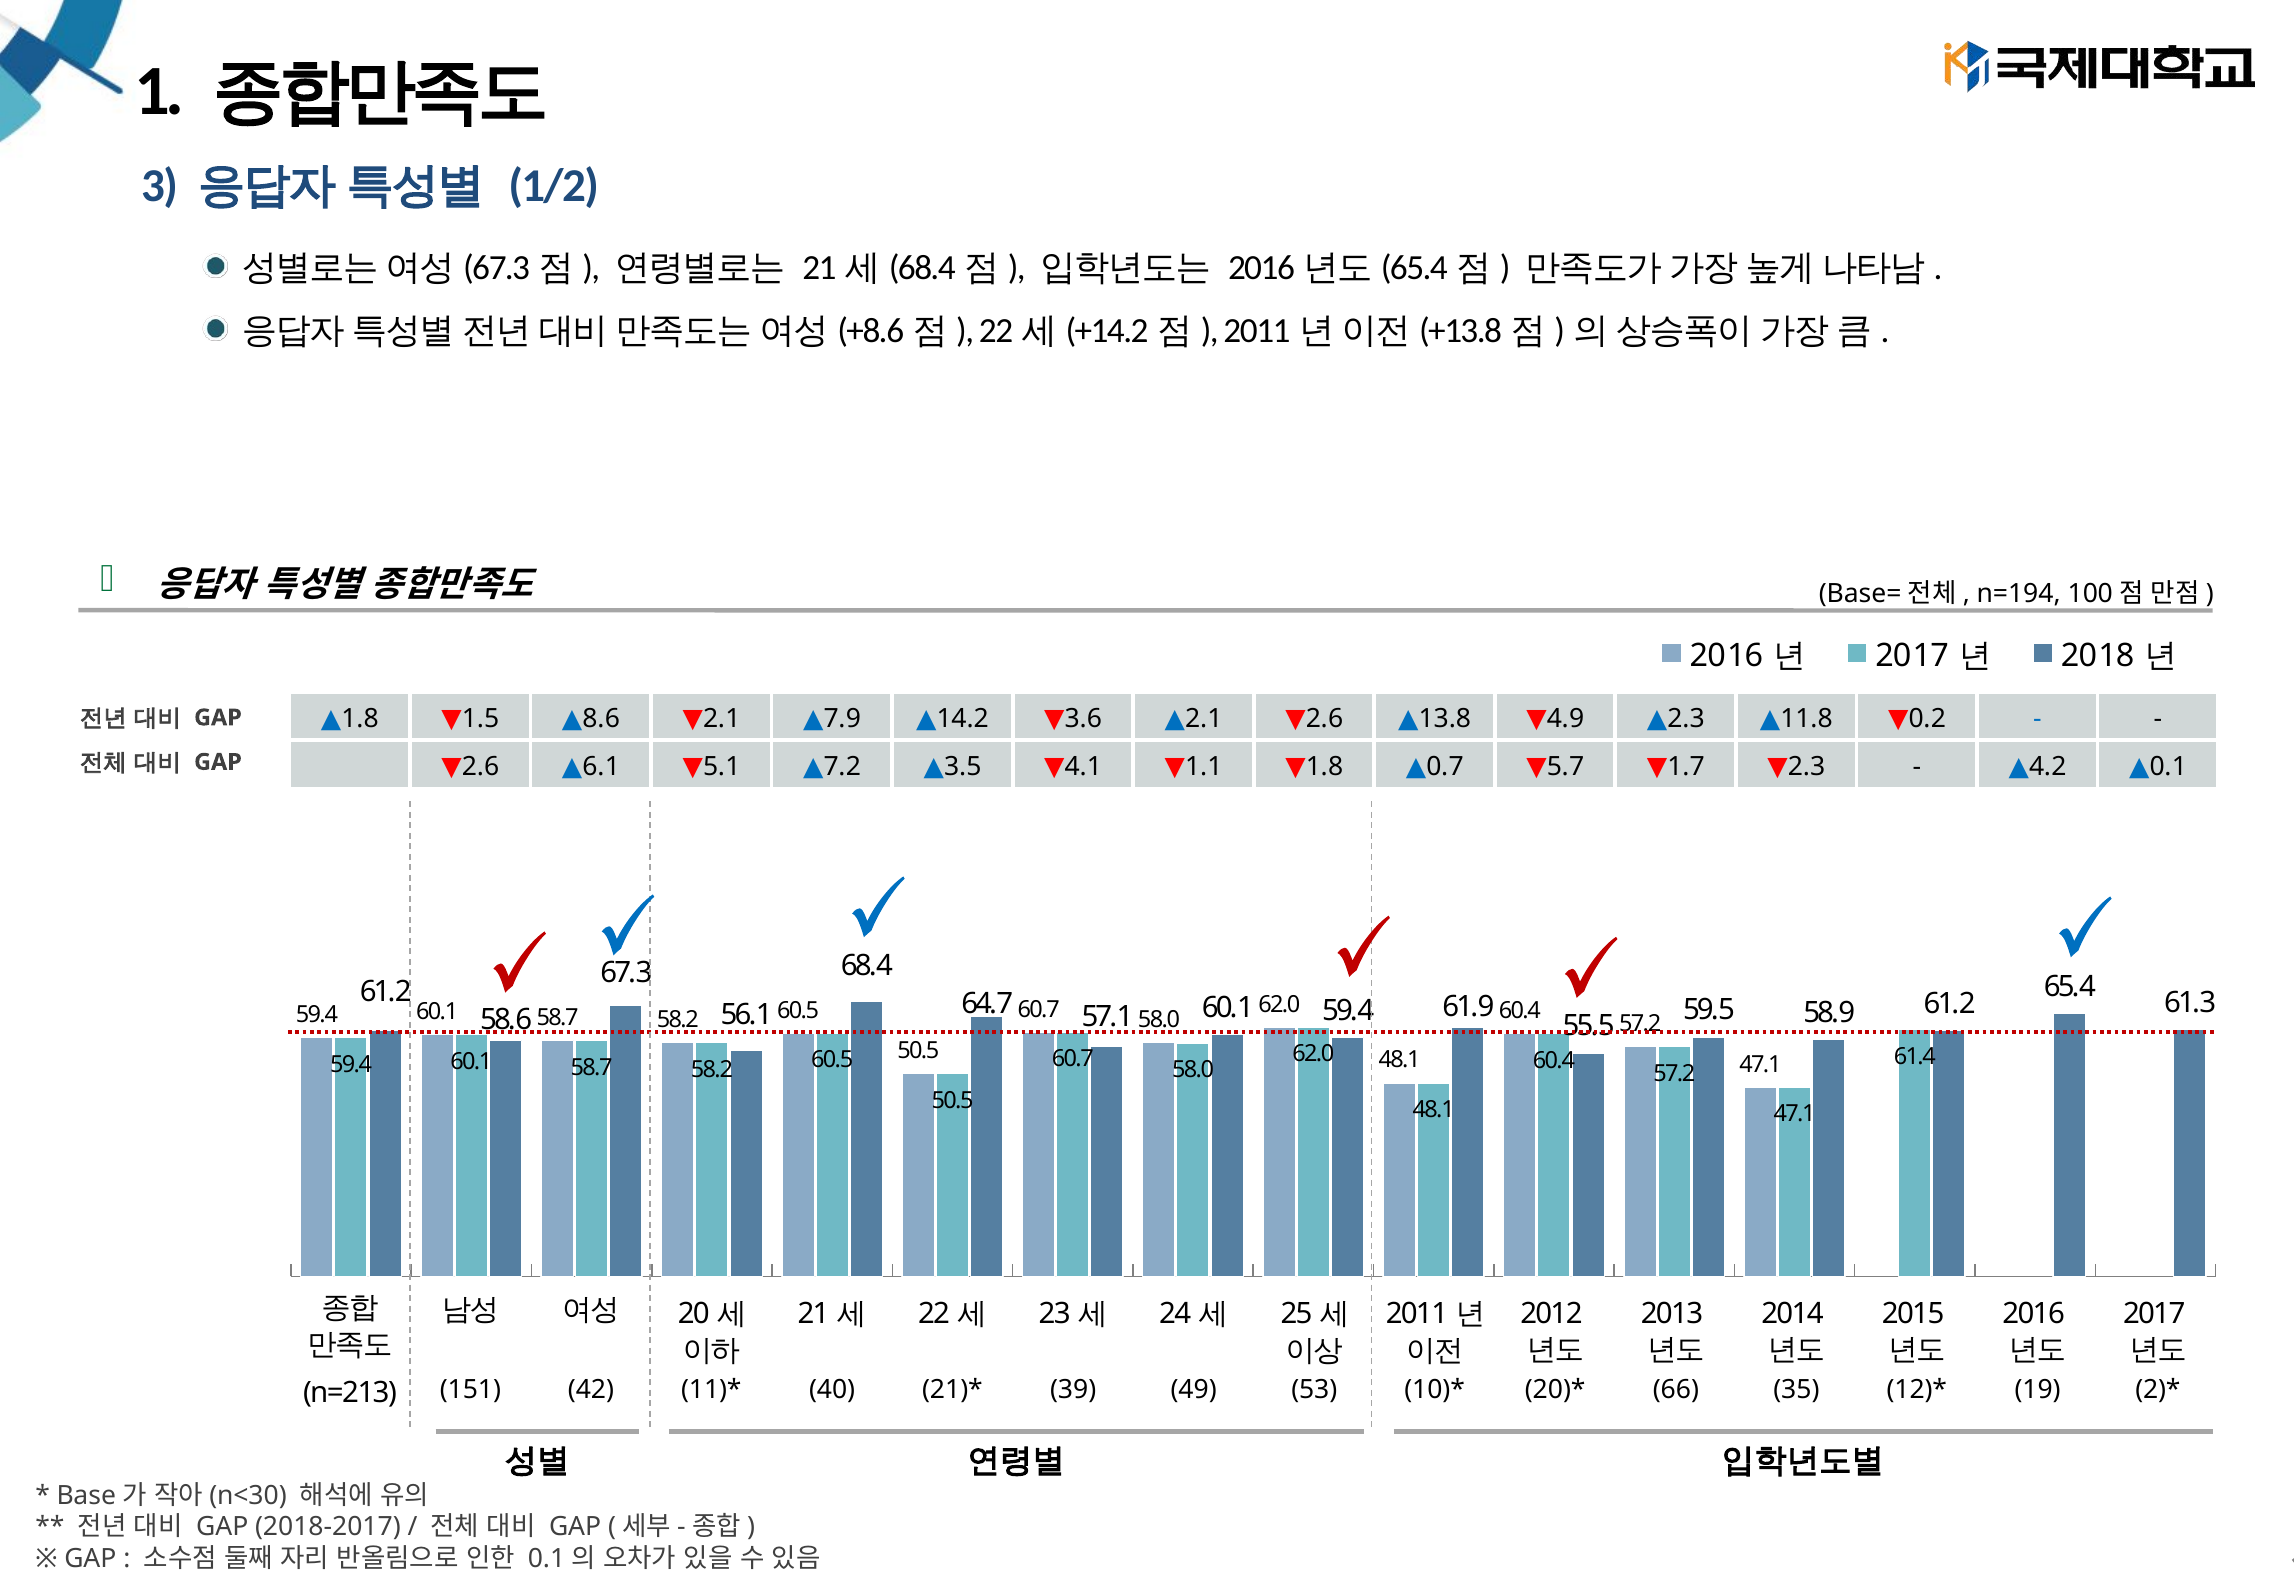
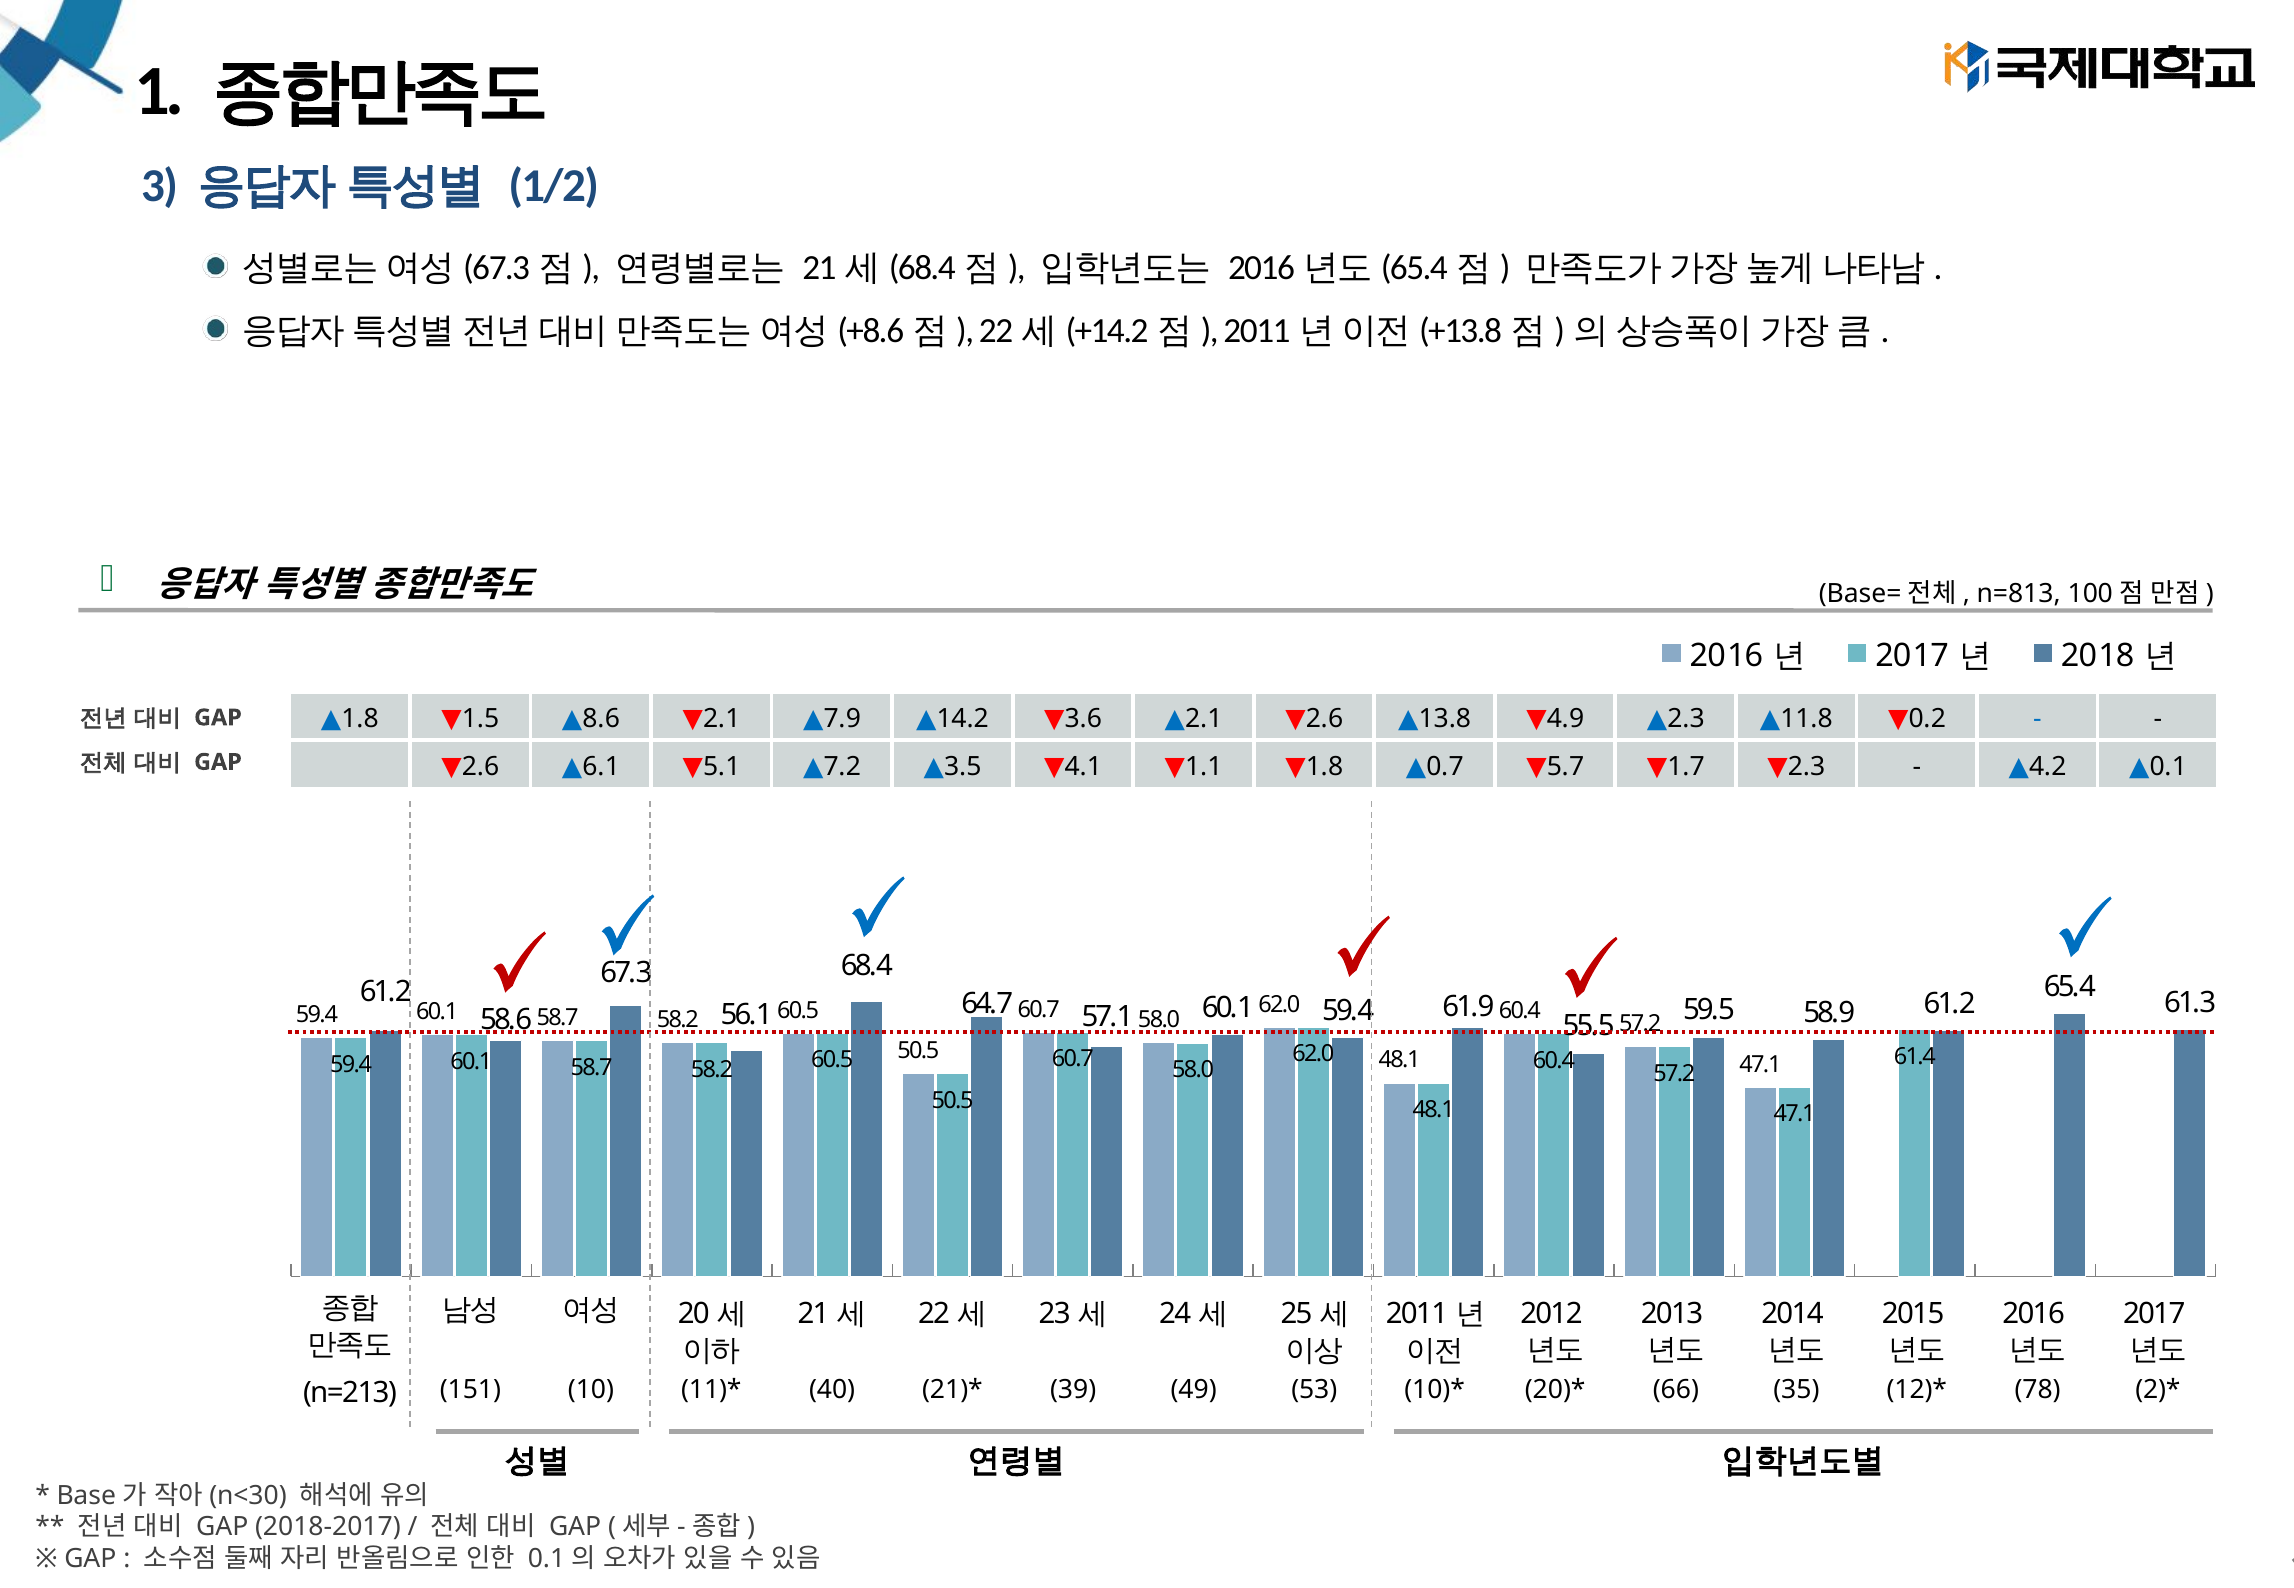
n=194: n=194 -> n=813
42: 42 -> 10
19: 19 -> 78
